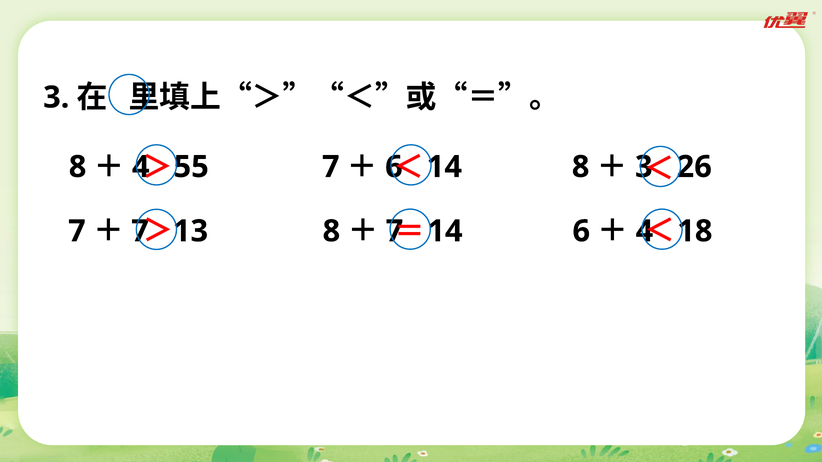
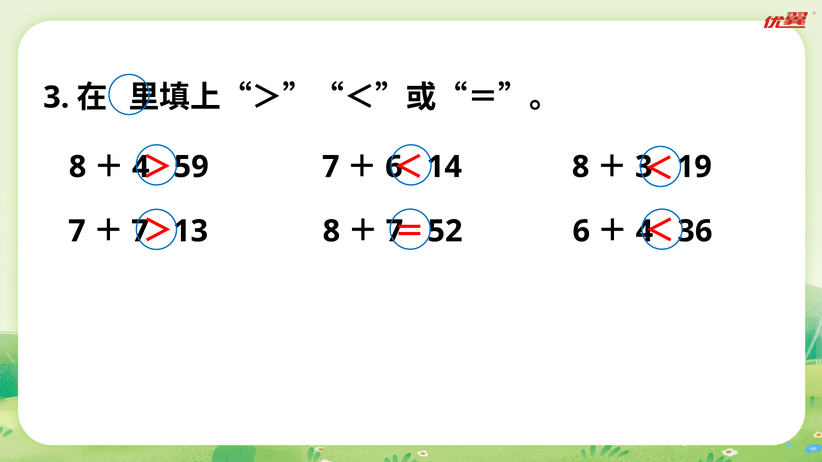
55: 55 -> 59
26: 26 -> 19
14 at (445, 231): 14 -> 52
18: 18 -> 36
